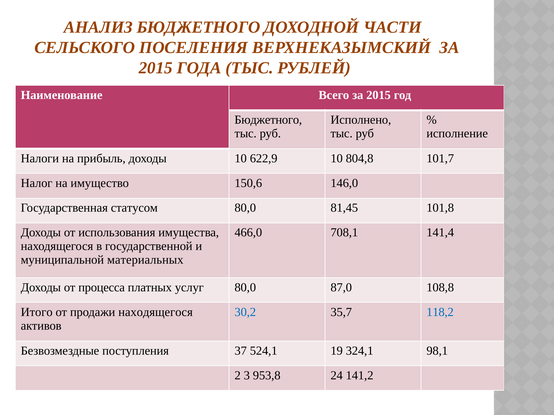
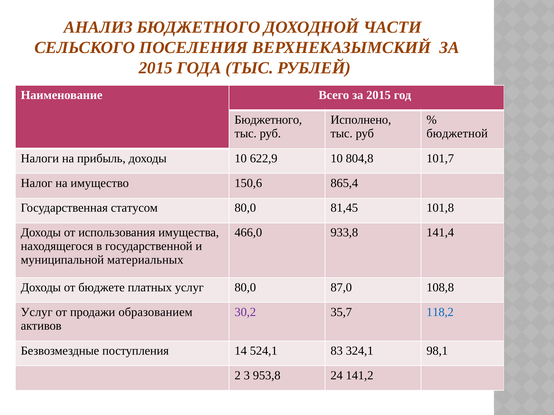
исполнение: исполнение -> бюджетной
146,0: 146,0 -> 865,4
708,1: 708,1 -> 933,8
процесса: процесса -> бюджете
Итого at (37, 312): Итого -> Услуг
продажи находящегося: находящегося -> образованием
30,2 colour: blue -> purple
37: 37 -> 14
19: 19 -> 83
